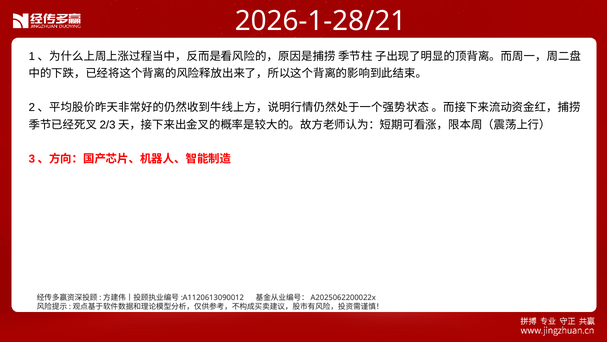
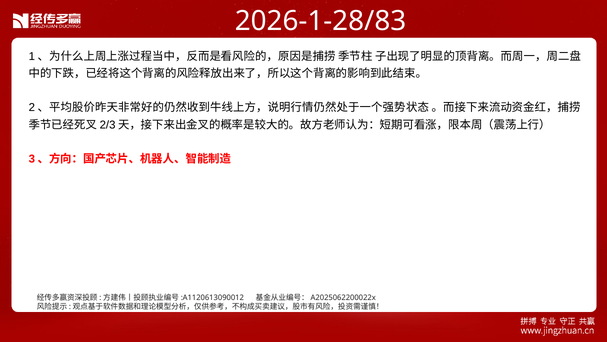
2026-1-28/21: 2026-1-28/21 -> 2026-1-28/83
